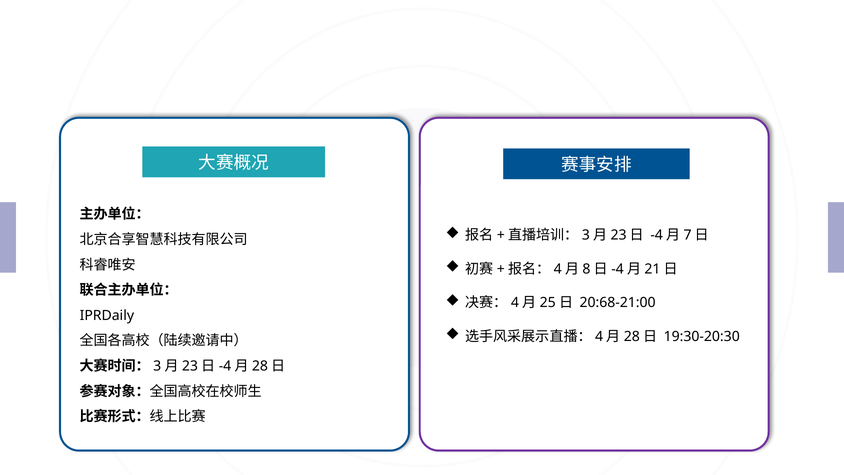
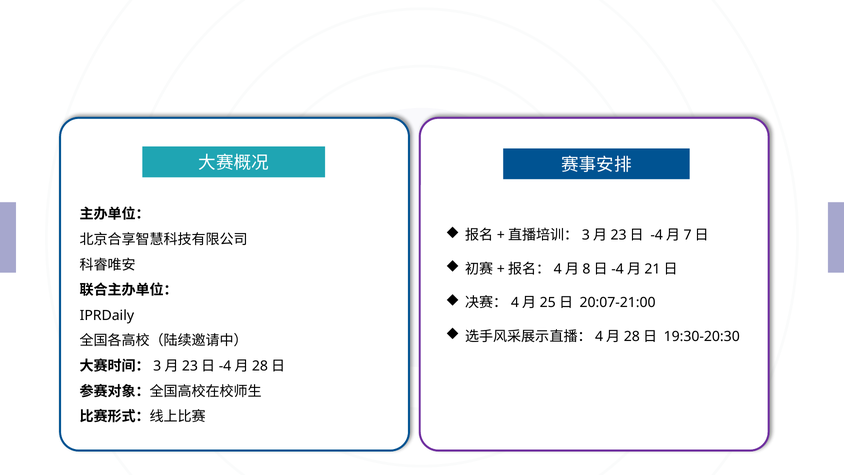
20:68-21:00: 20:68-21:00 -> 20:07-21:00
